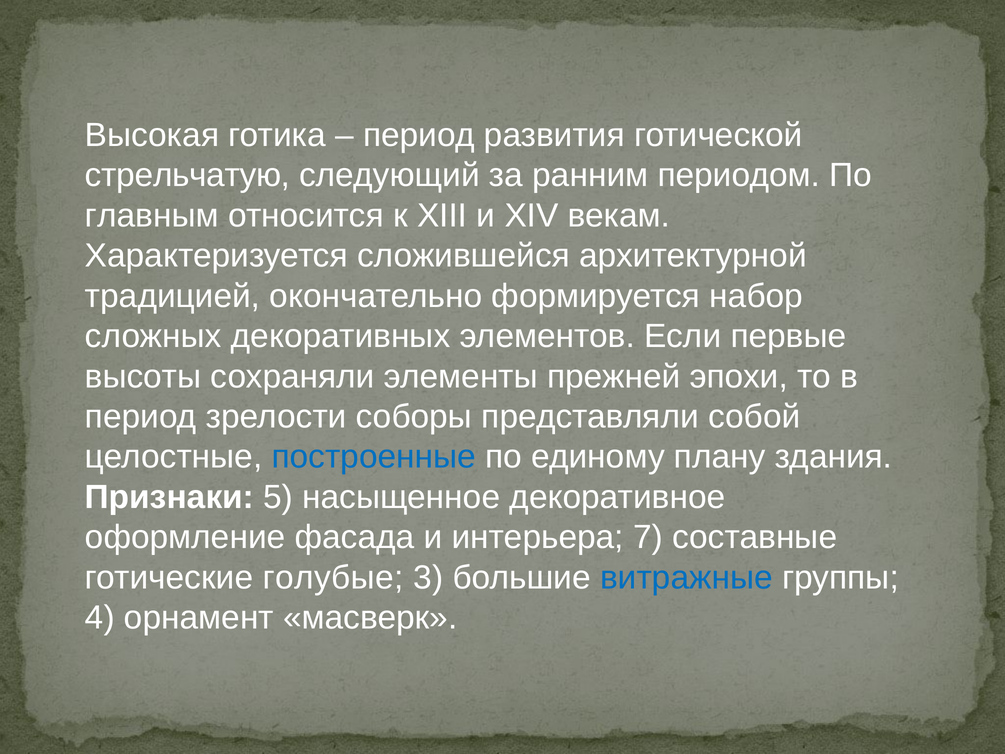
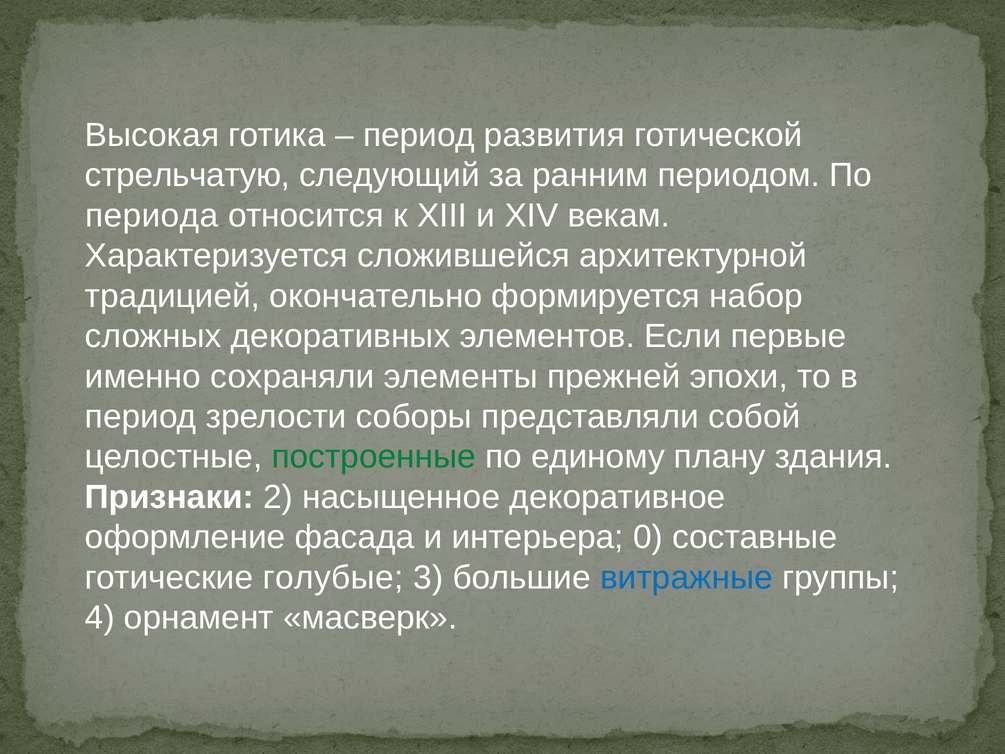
главным: главным -> периода
высоты: высоты -> именно
построенные colour: blue -> green
5: 5 -> 2
7: 7 -> 0
